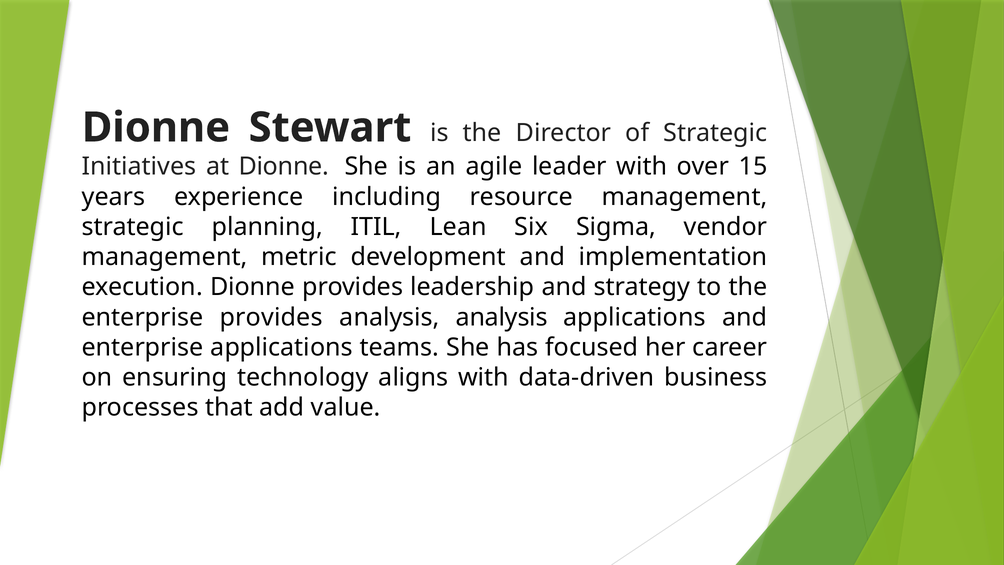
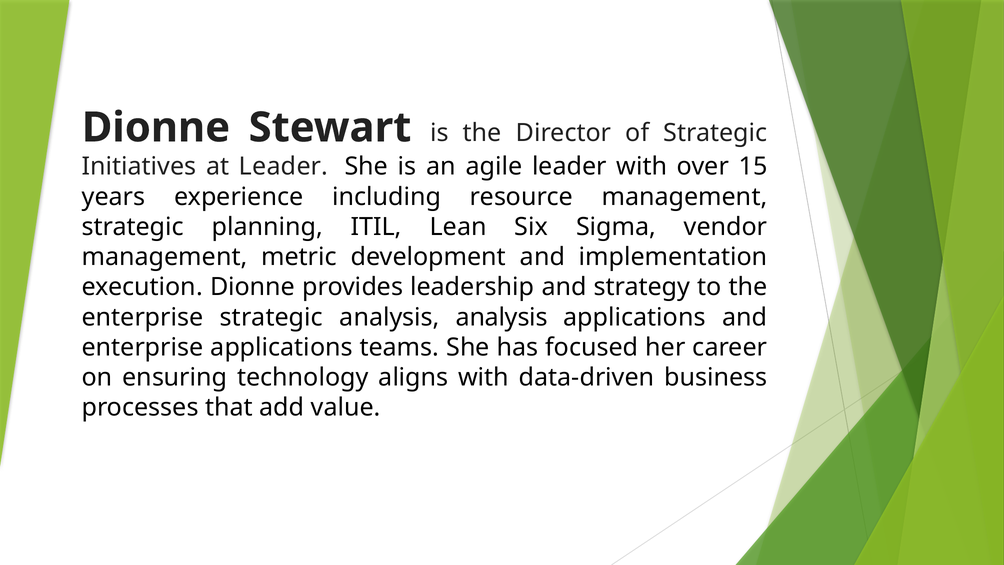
at Dionne: Dionne -> Leader
enterprise provides: provides -> strategic
